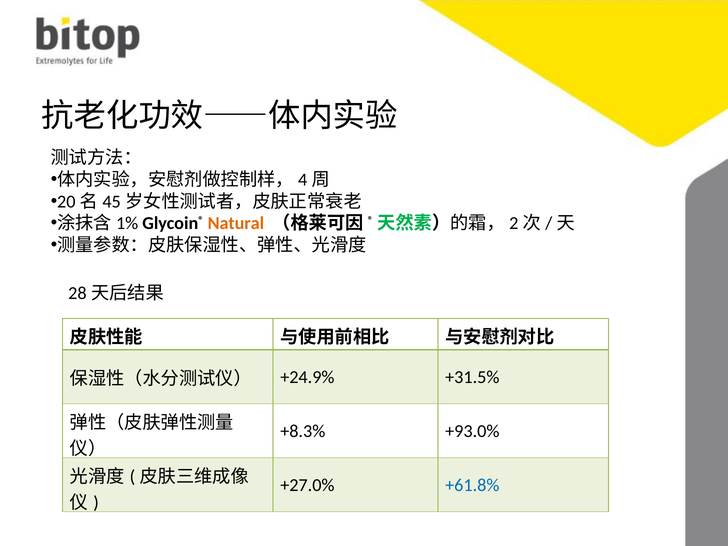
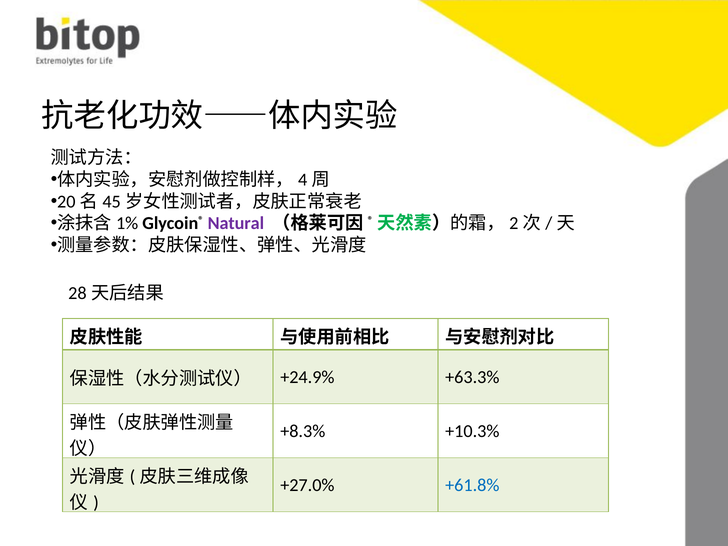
Natural colour: orange -> purple
+31.5%: +31.5% -> +63.3%
+93.0%: +93.0% -> +10.3%
